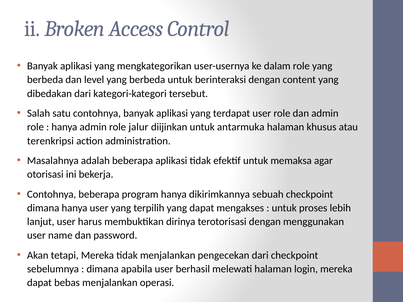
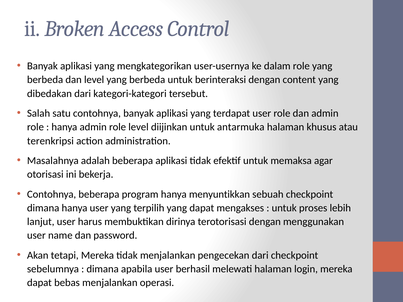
role jalur: jalur -> level
dikirimkannya: dikirimkannya -> menyuntikkan
